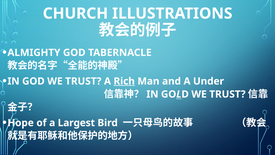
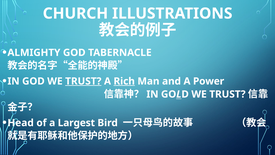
TRUST at (83, 81) underline: none -> present
Under: Under -> Power
Hope: Hope -> Head
